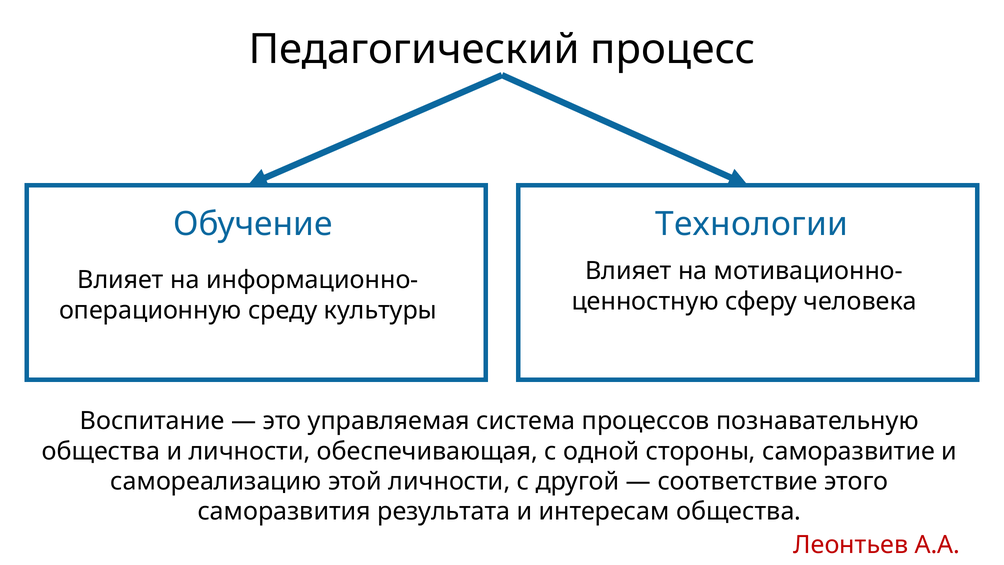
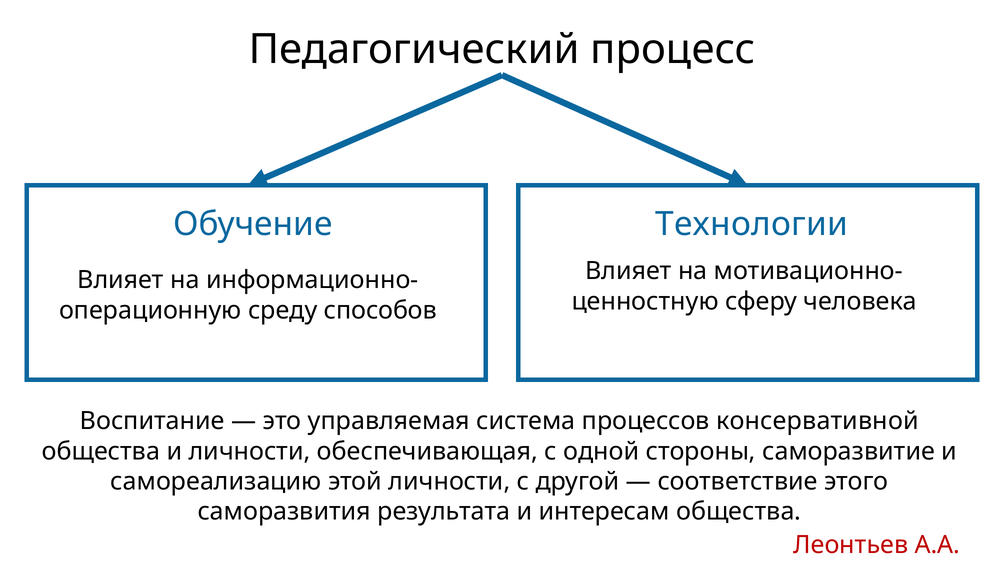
культуры: культуры -> способов
познавательную: познавательную -> консервативной
